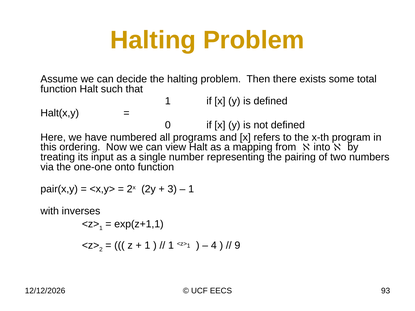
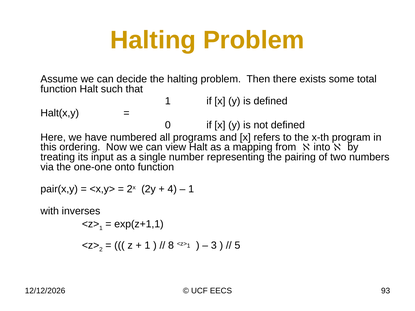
3: 3 -> 4
1 at (171, 246): 1 -> 8
4: 4 -> 3
9: 9 -> 5
